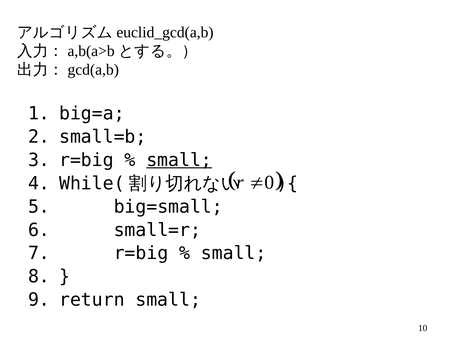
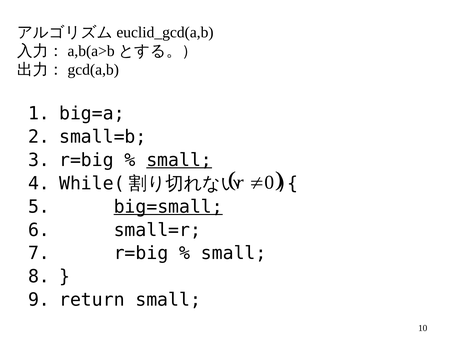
big=small underline: none -> present
